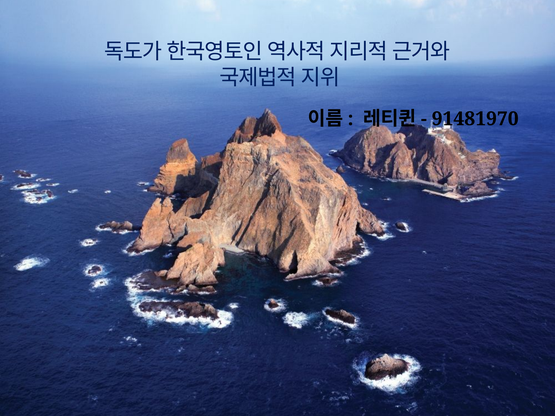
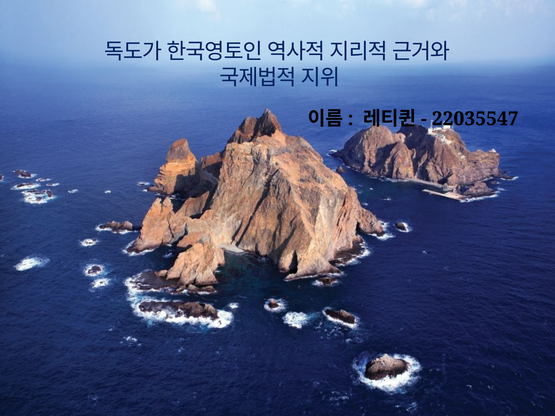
91481970: 91481970 -> 22035547
